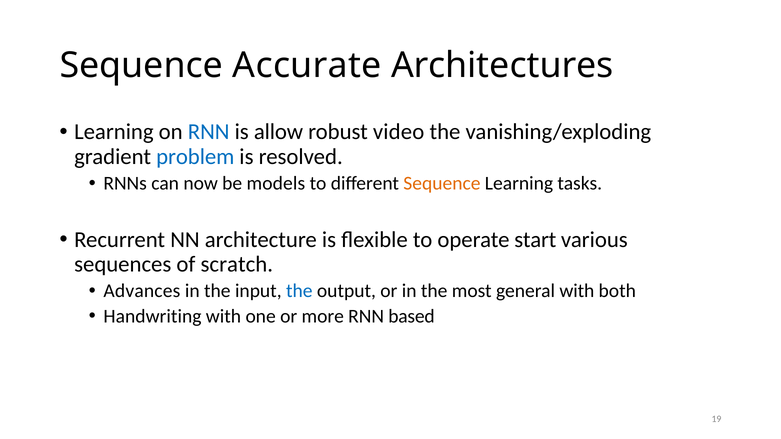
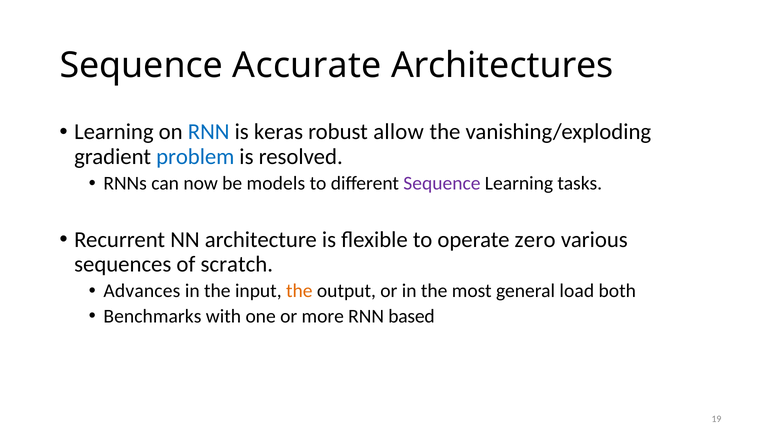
allow: allow -> keras
video: video -> allow
Sequence at (442, 184) colour: orange -> purple
start: start -> zero
the at (299, 291) colour: blue -> orange
general with: with -> load
Handwriting: Handwriting -> Benchmarks
